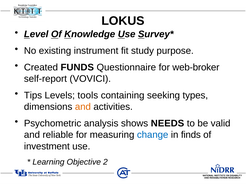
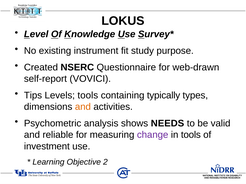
FUNDS: FUNDS -> NSERC
web-broker: web-broker -> web-drawn
seeking: seeking -> typically
change colour: blue -> purple
in finds: finds -> tools
